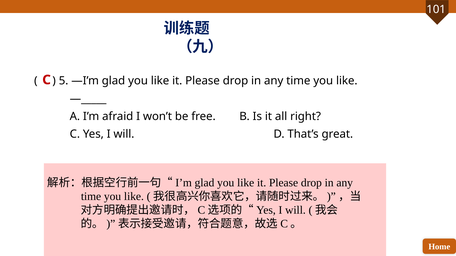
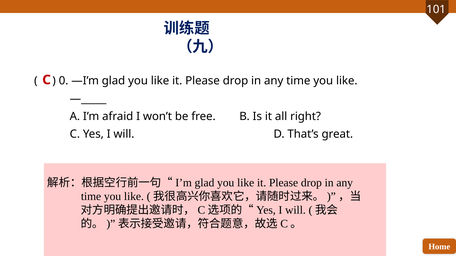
5: 5 -> 0
